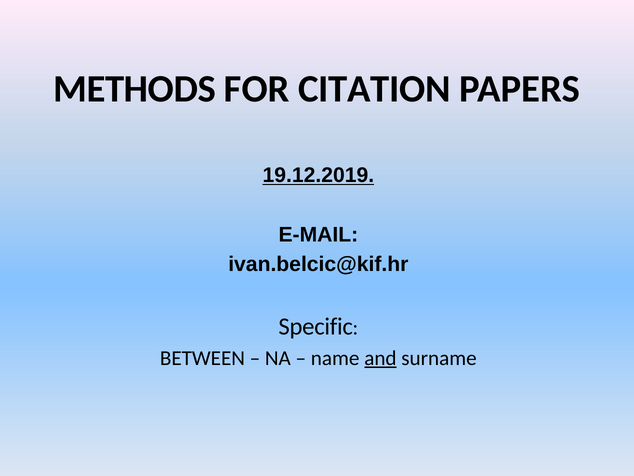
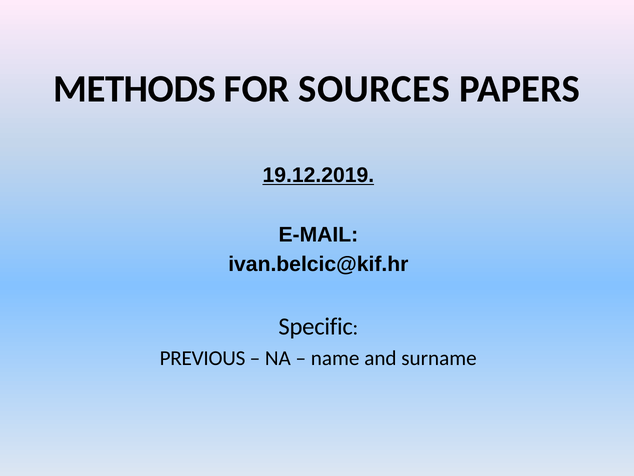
CITATION: CITATION -> SOURCES
BETWEEN: BETWEEN -> PREVIOUS
and underline: present -> none
